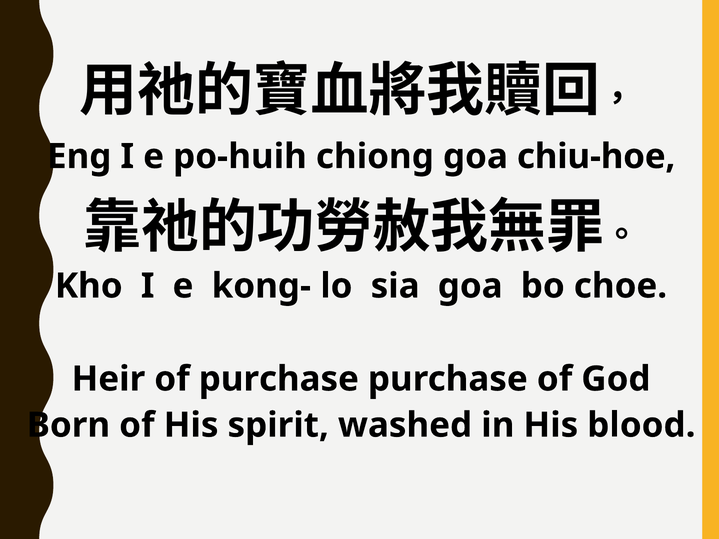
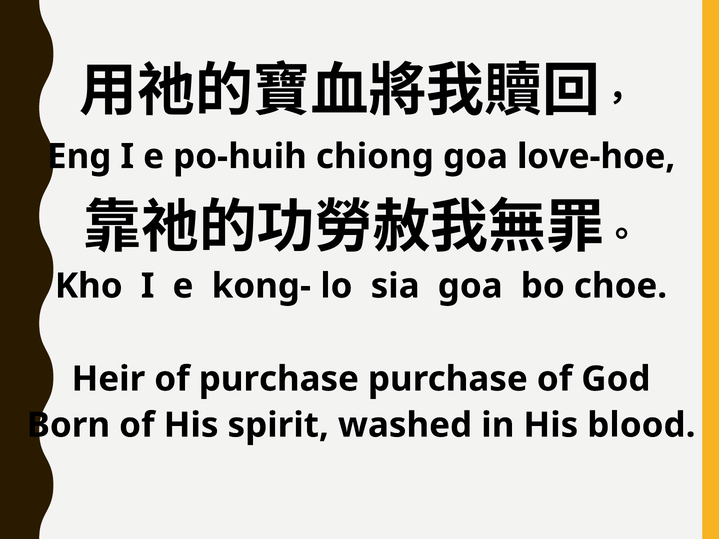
chiu-hoe: chiu-hoe -> love-hoe
